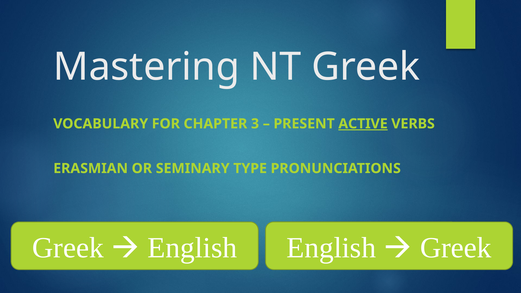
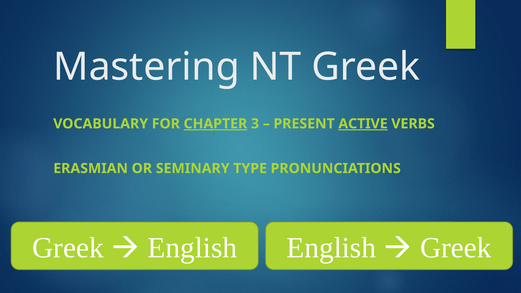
CHAPTER underline: none -> present
